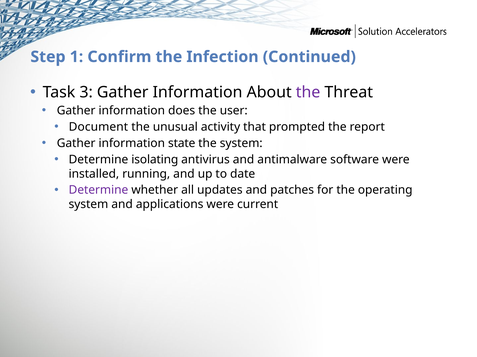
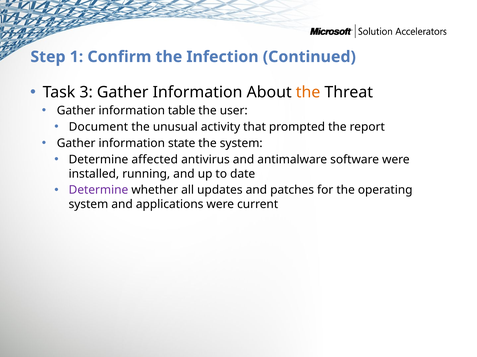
the at (308, 93) colour: purple -> orange
does: does -> table
isolating: isolating -> affected
